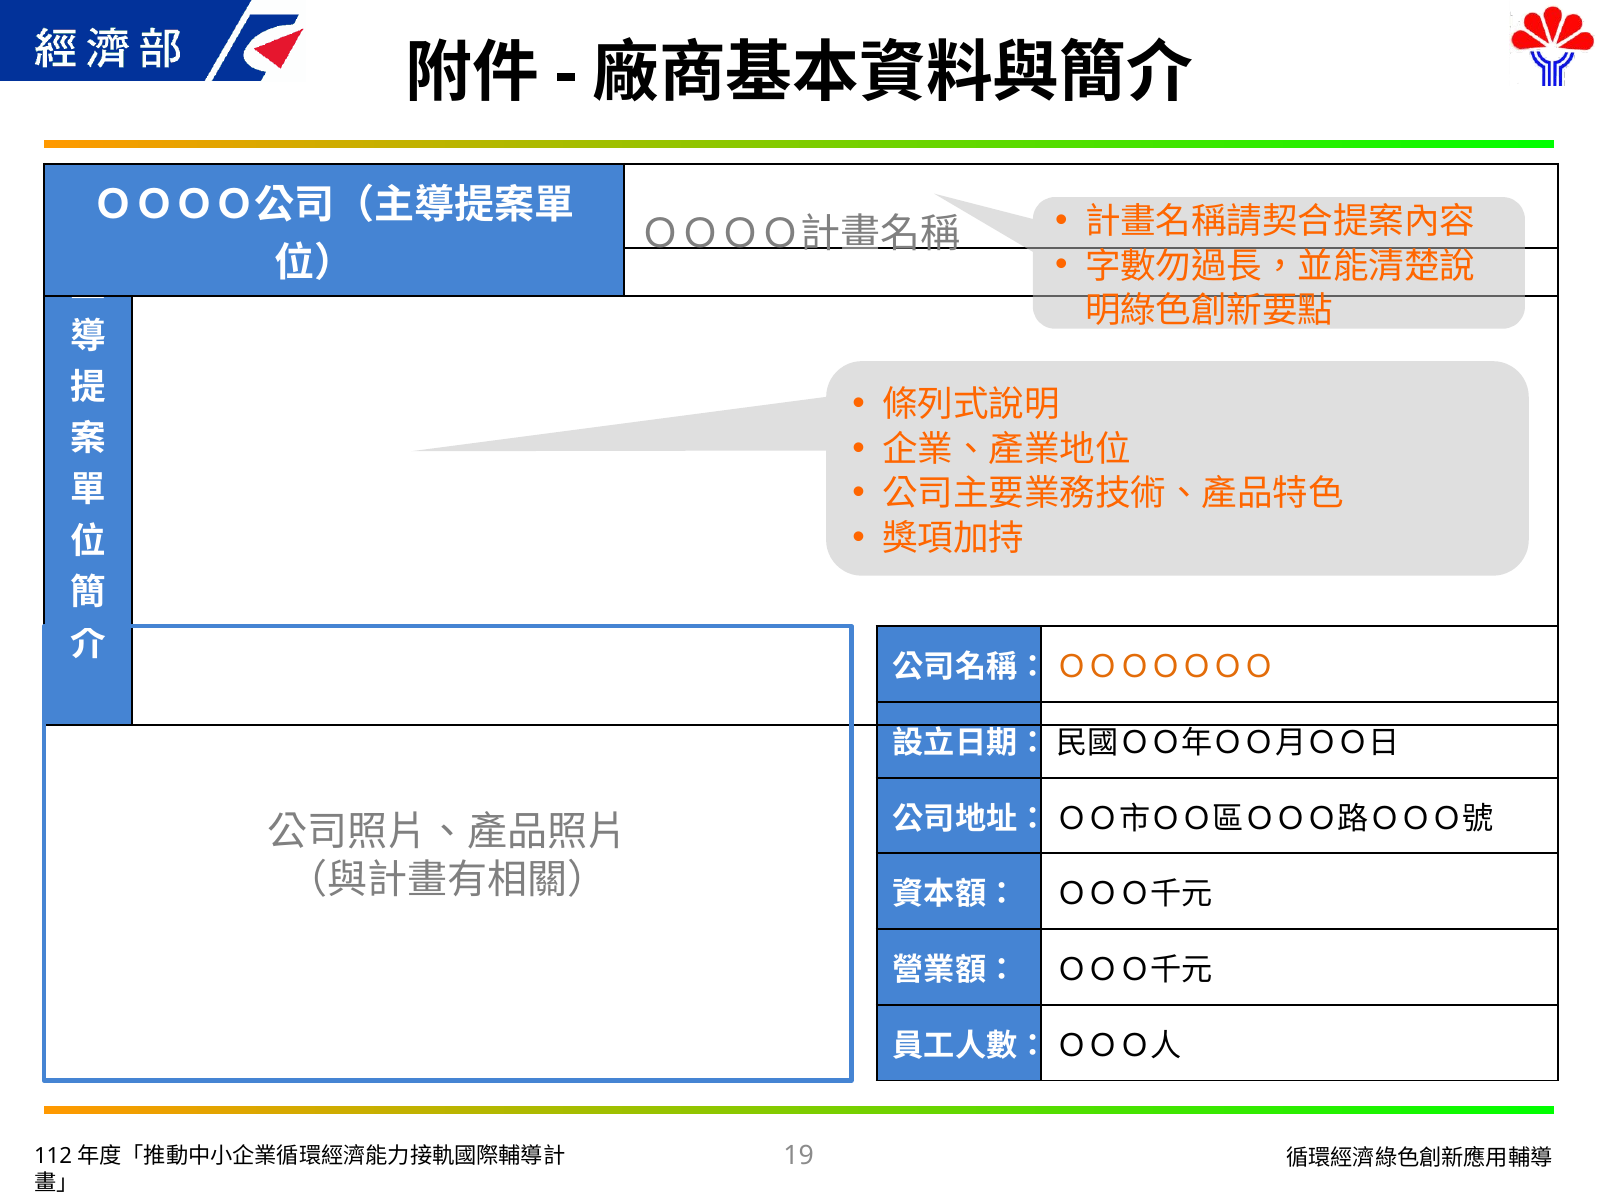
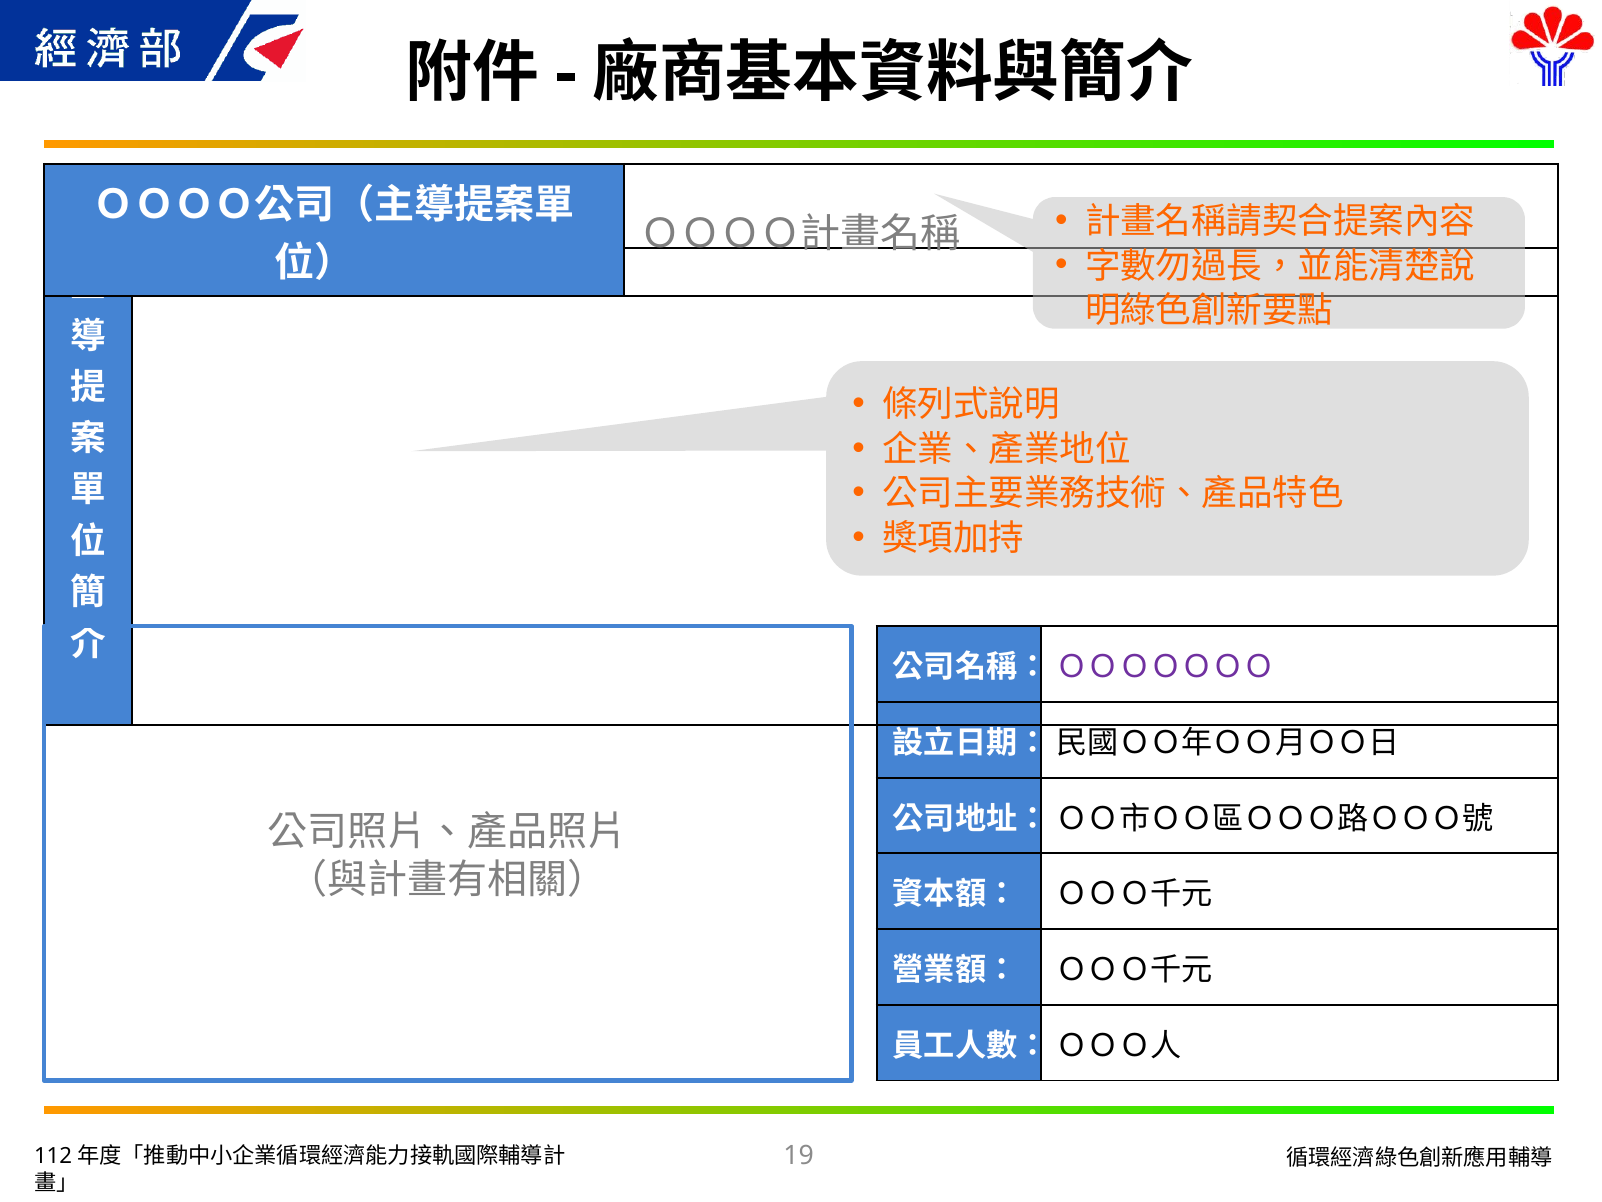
ＯＯＯＯＯＯＯ colour: orange -> purple
